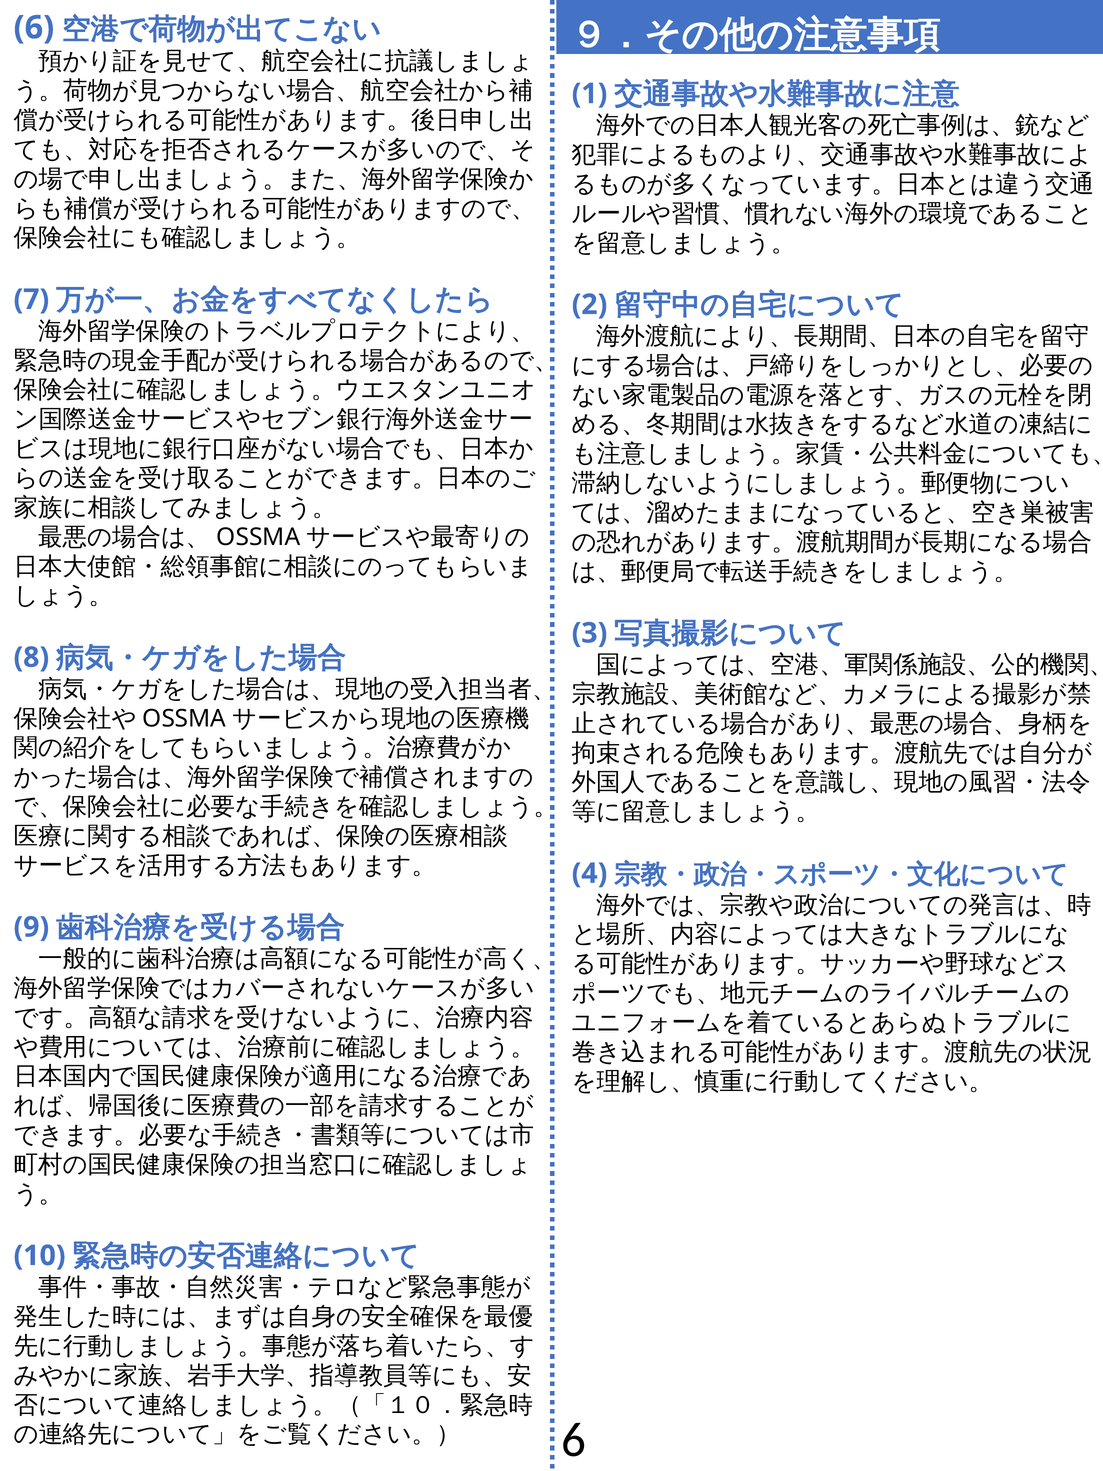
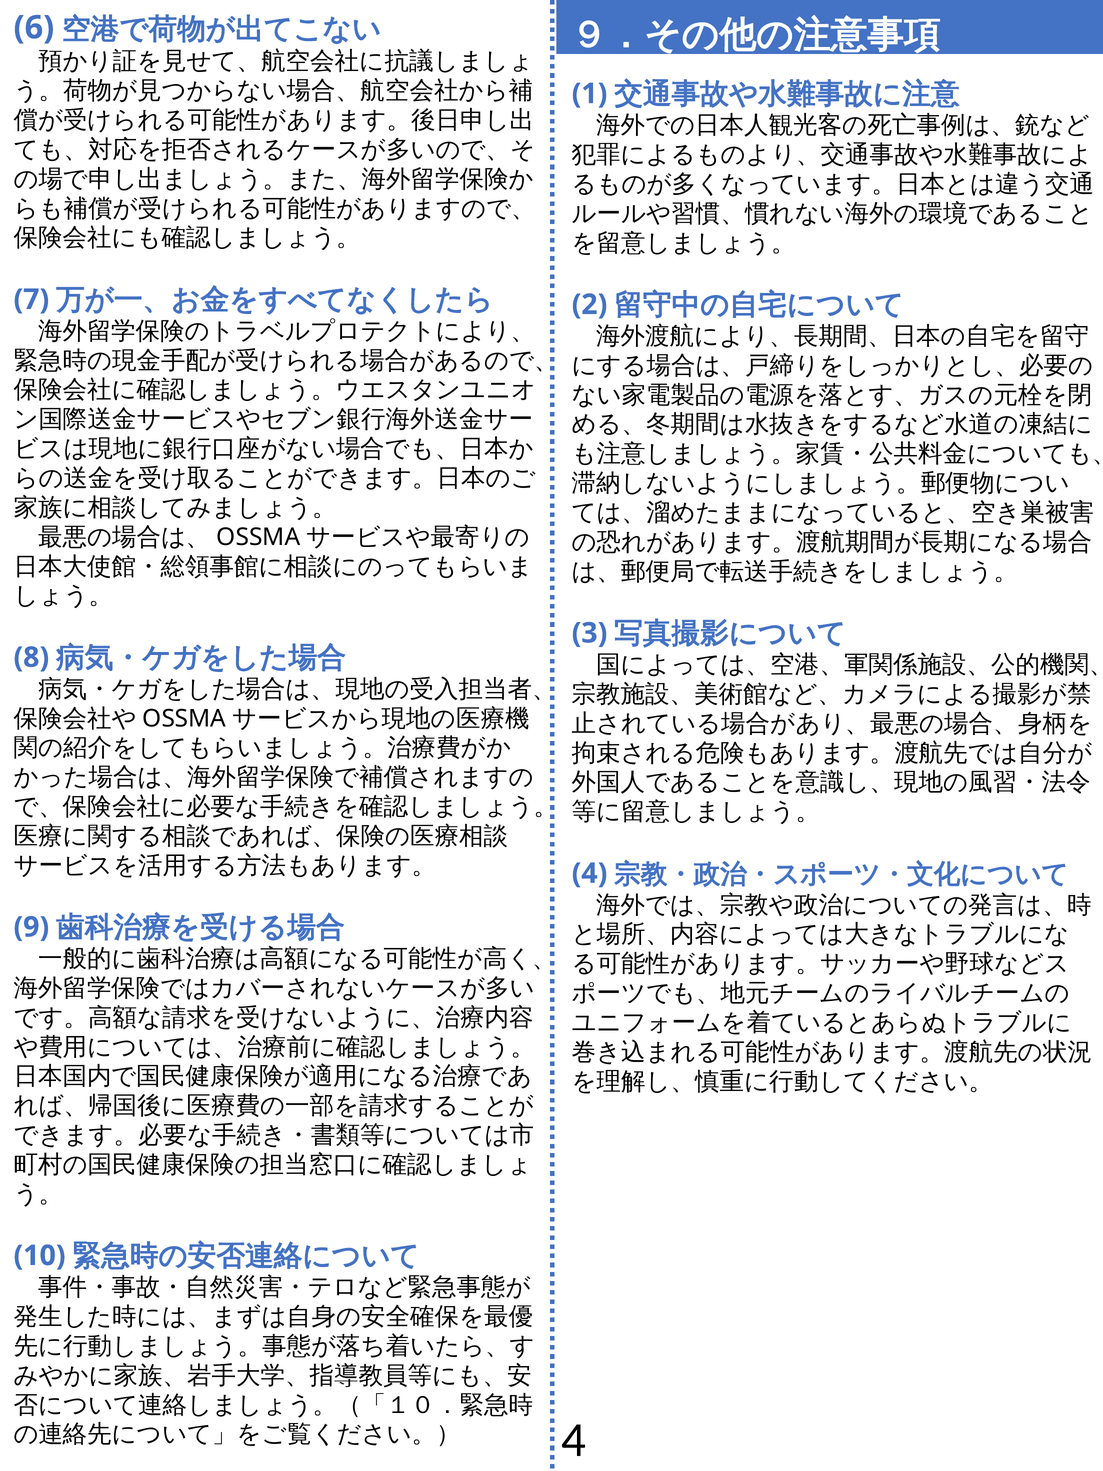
6 at (574, 1440): 6 -> 4
